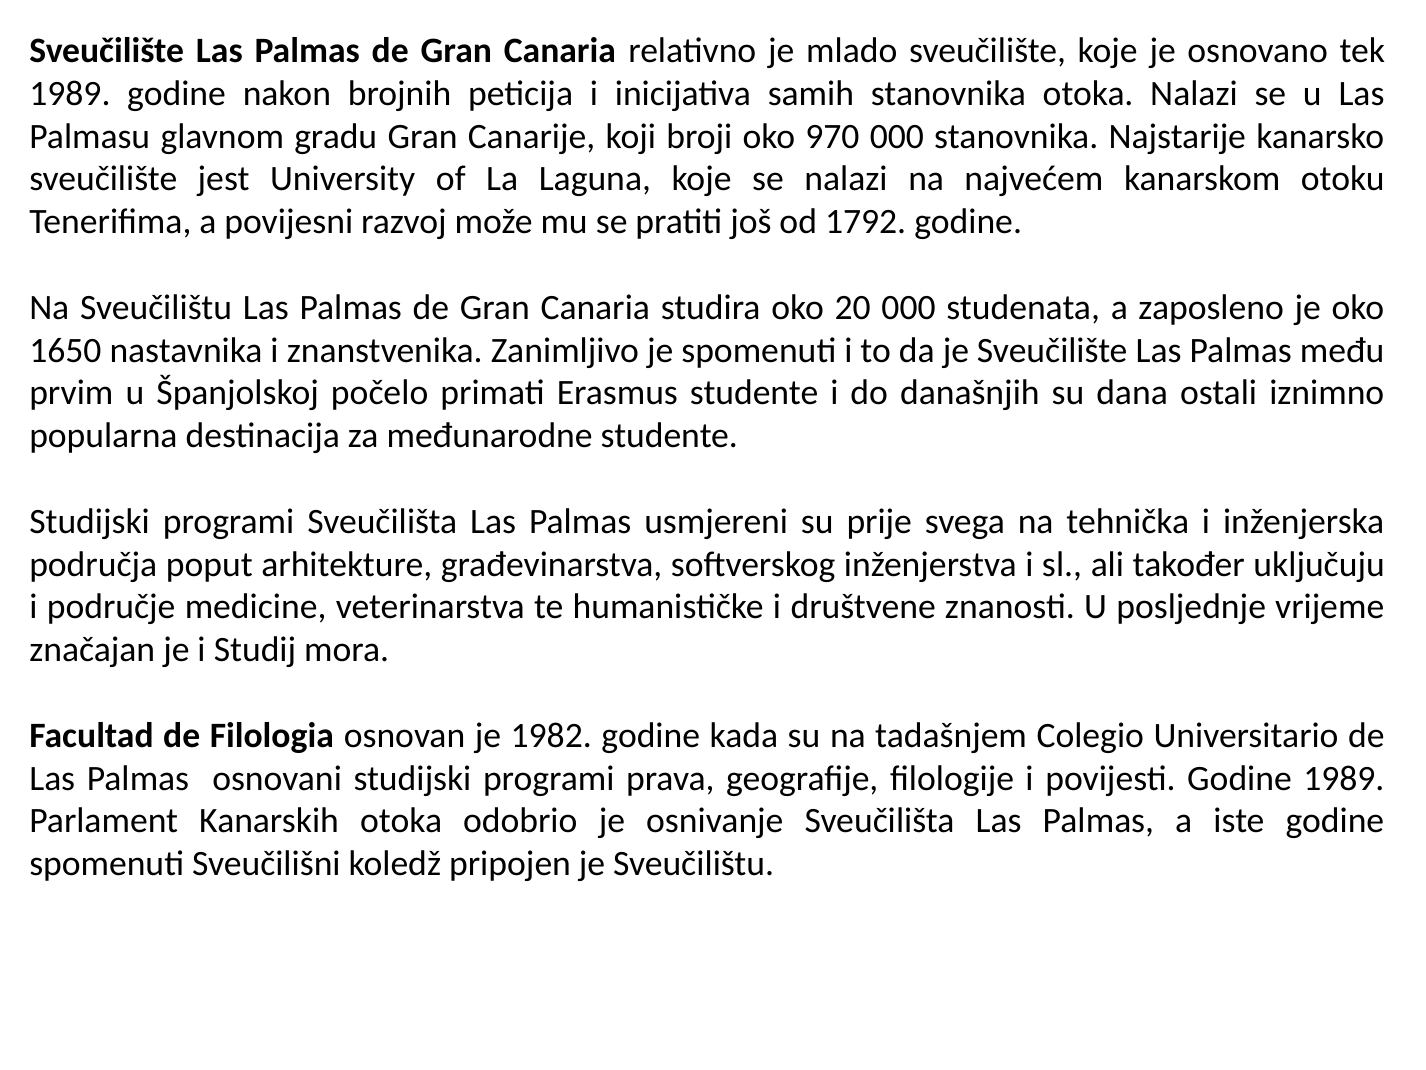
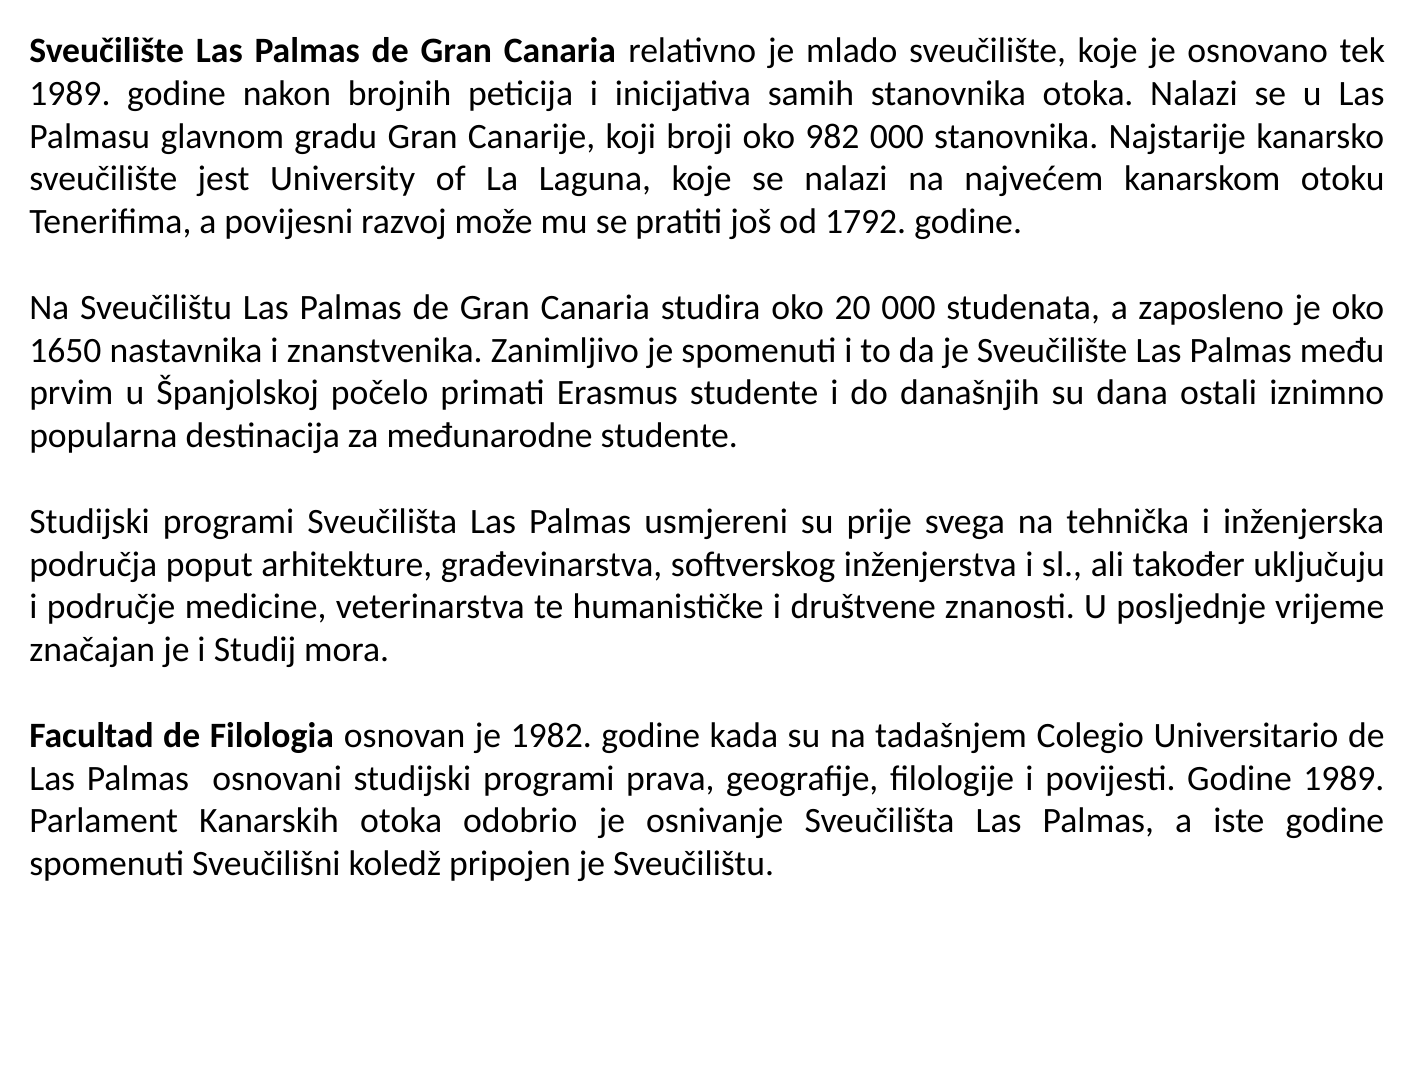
970: 970 -> 982
